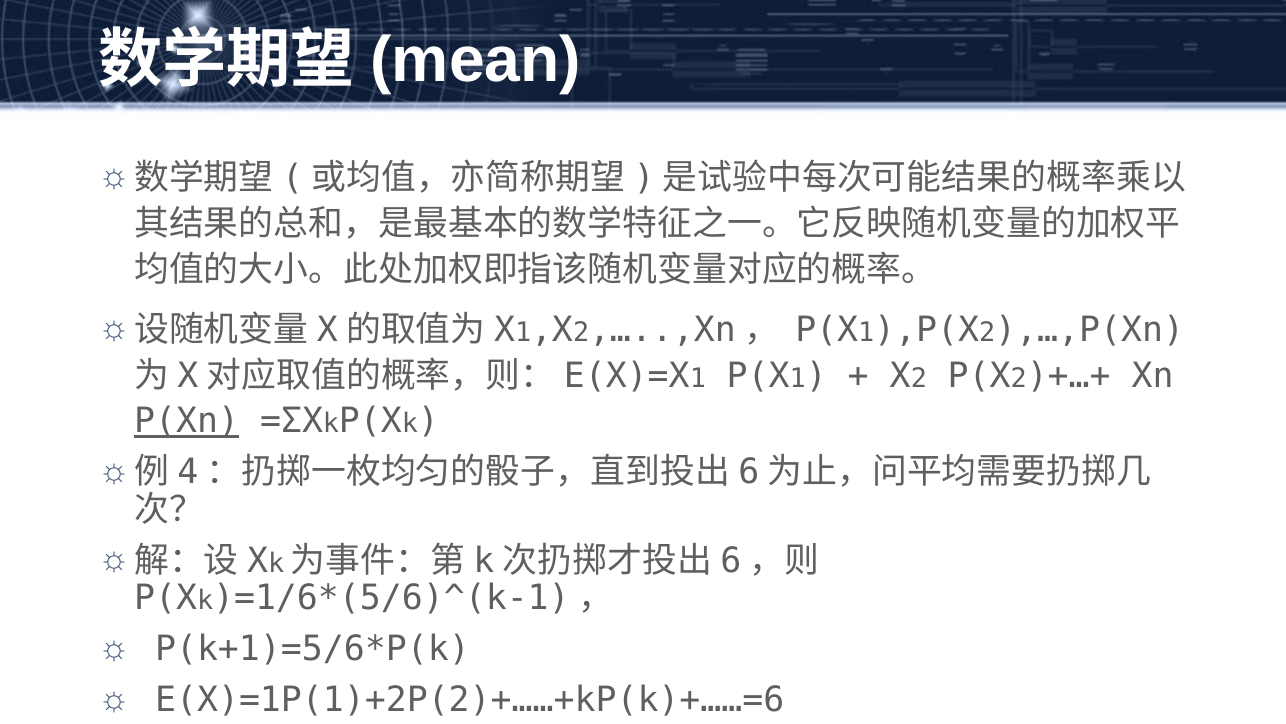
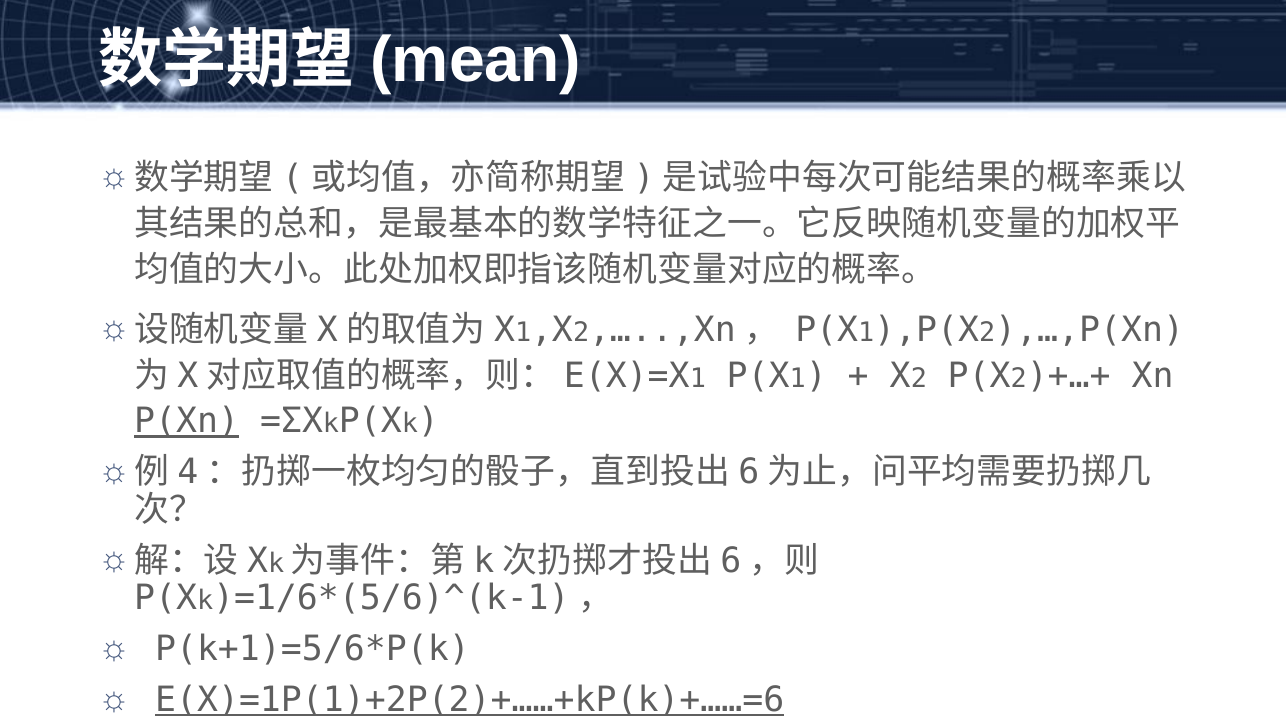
E(X)=1P(1)+2P(2)+……+kP(k)+……=6 underline: none -> present
